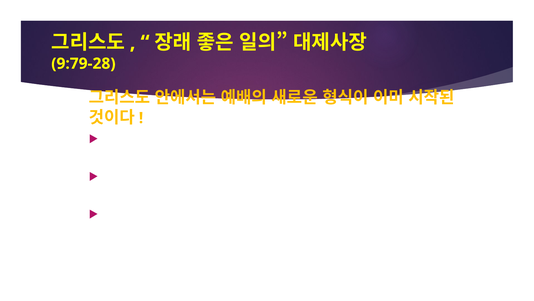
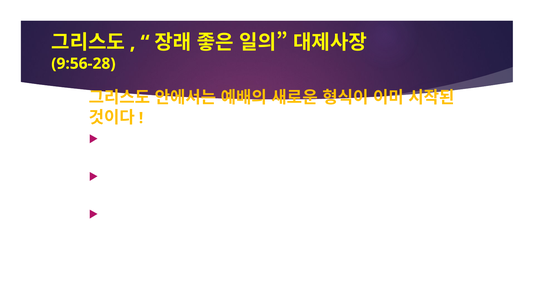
9:79-28: 9:79-28 -> 9:56-28
